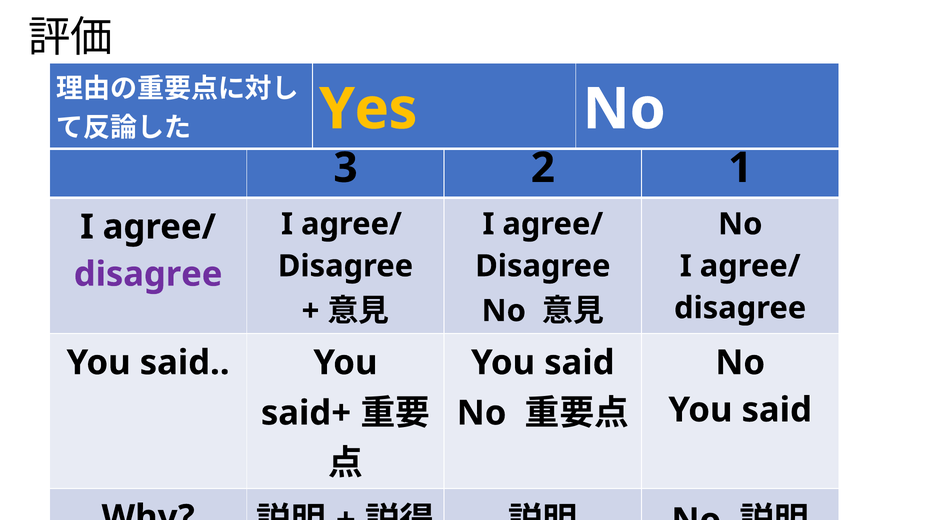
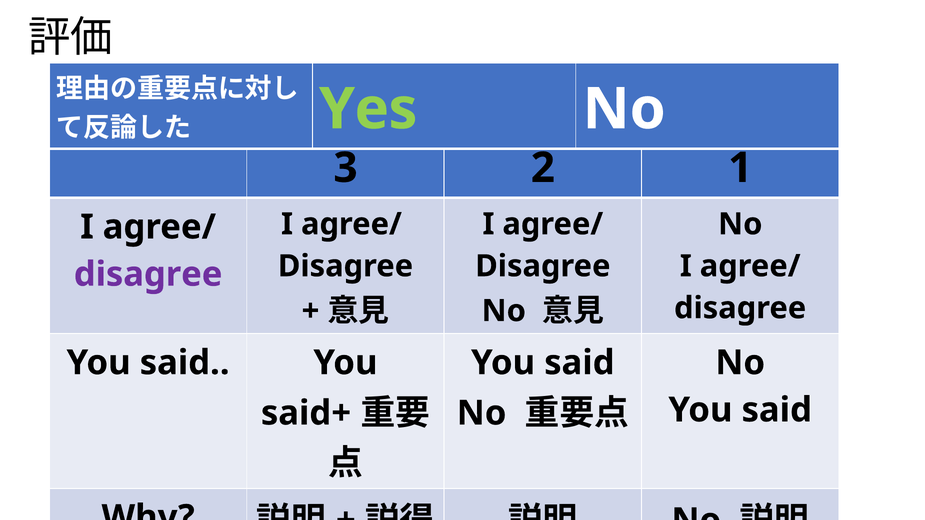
Yes colour: yellow -> light green
